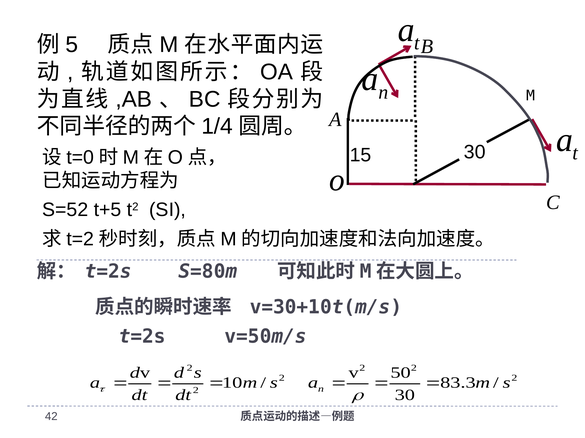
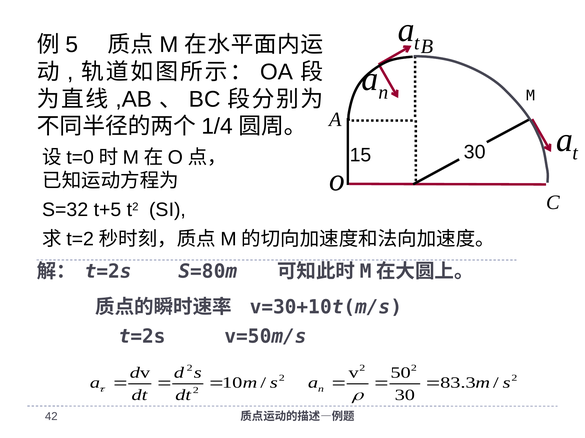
S=52: S=52 -> S=32
